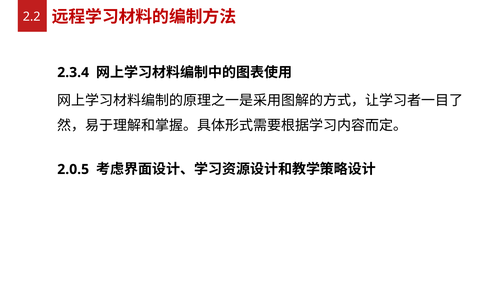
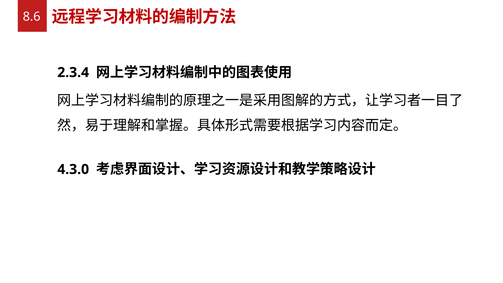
2.2: 2.2 -> 8.6
2.0.5: 2.0.5 -> 4.3.0
